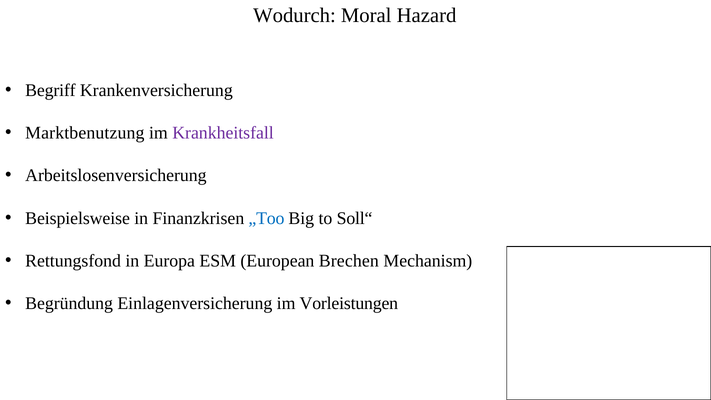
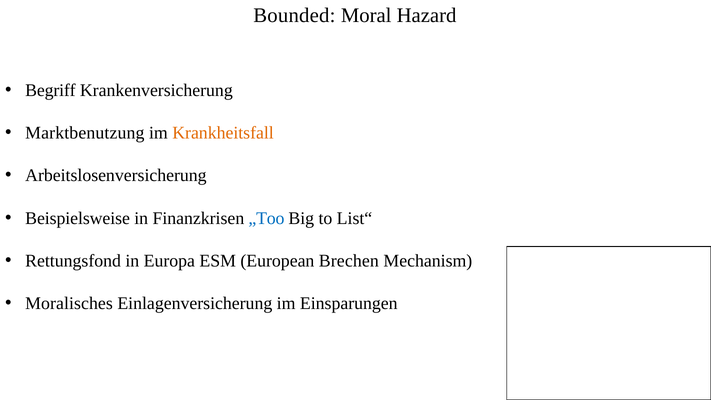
Wodurch: Wodurch -> Bounded
Krankheitsfall colour: purple -> orange
Soll“: Soll“ -> List“
Begründung: Begründung -> Moralisches
Vorleistungen: Vorleistungen -> Einsparungen
